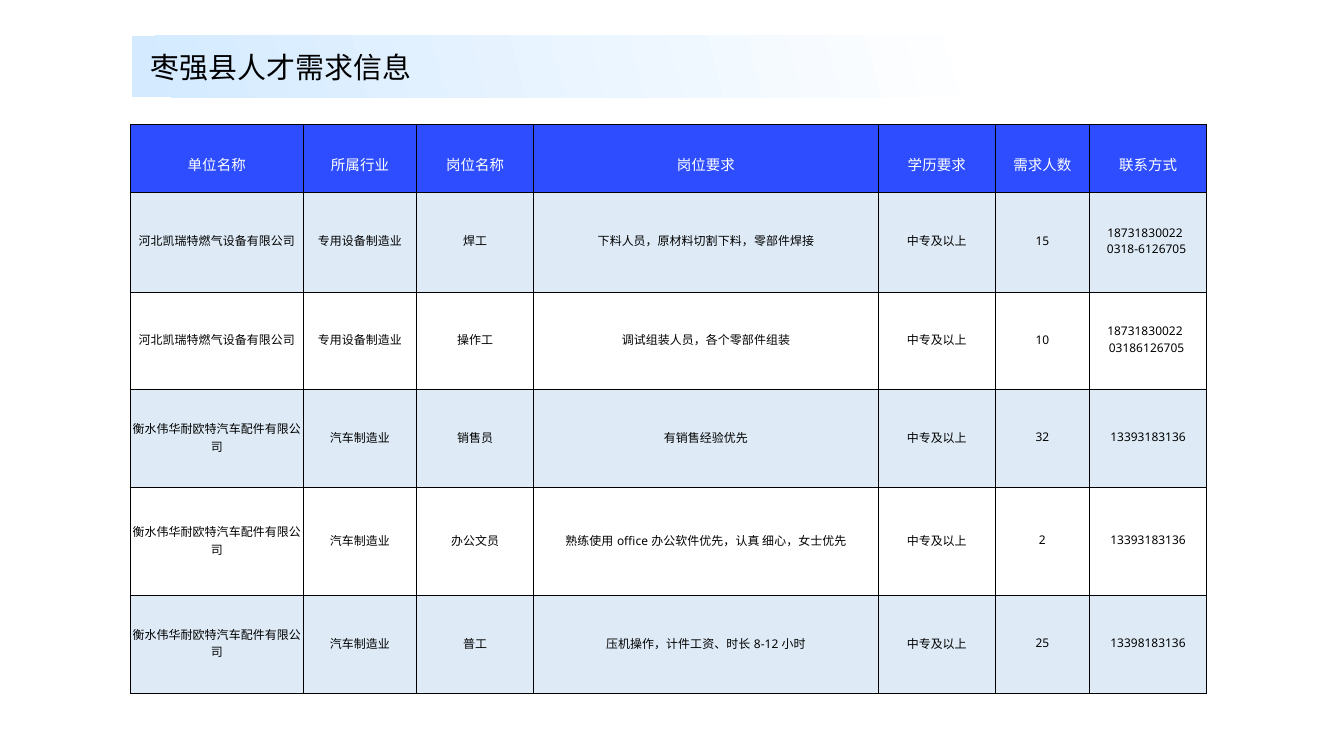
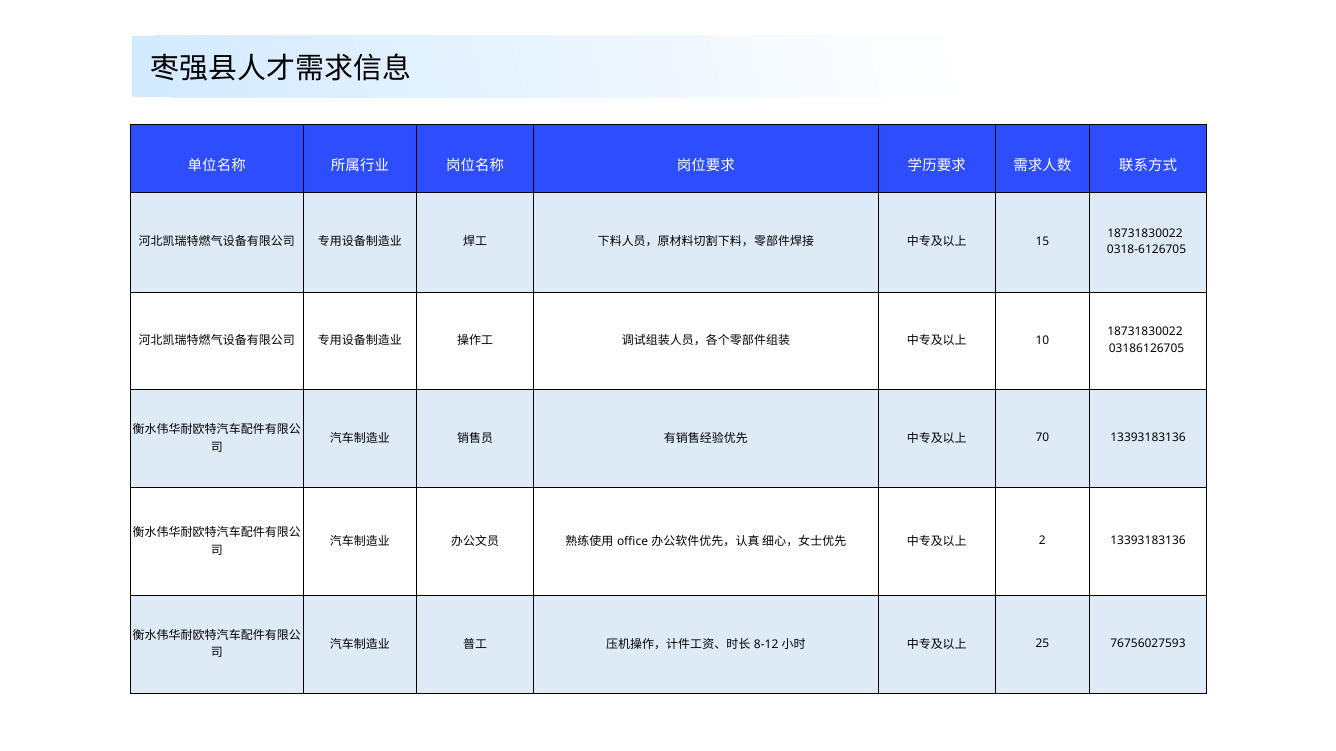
32: 32 -> 70
13398183136: 13398183136 -> 76756027593
